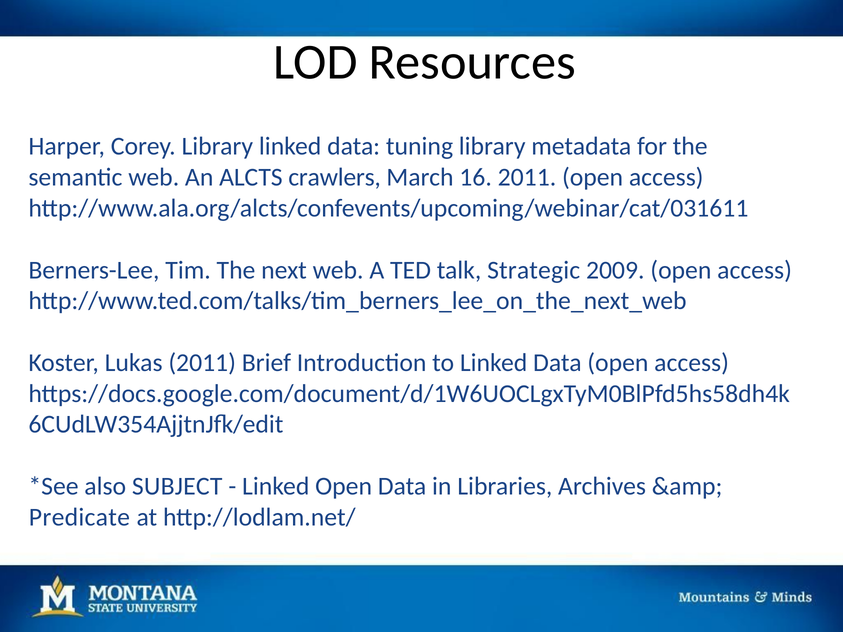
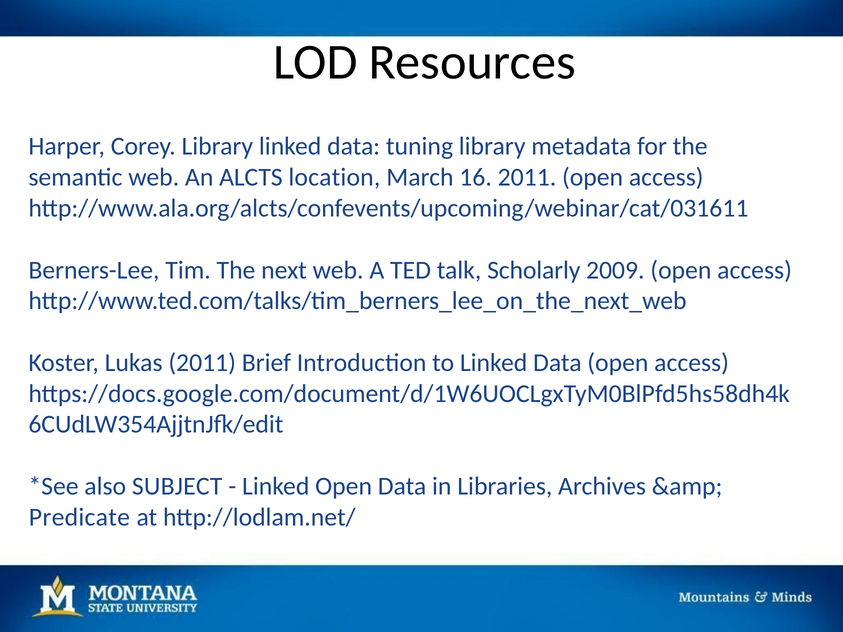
crawlers: crawlers -> location
Strategic: Strategic -> Scholarly
